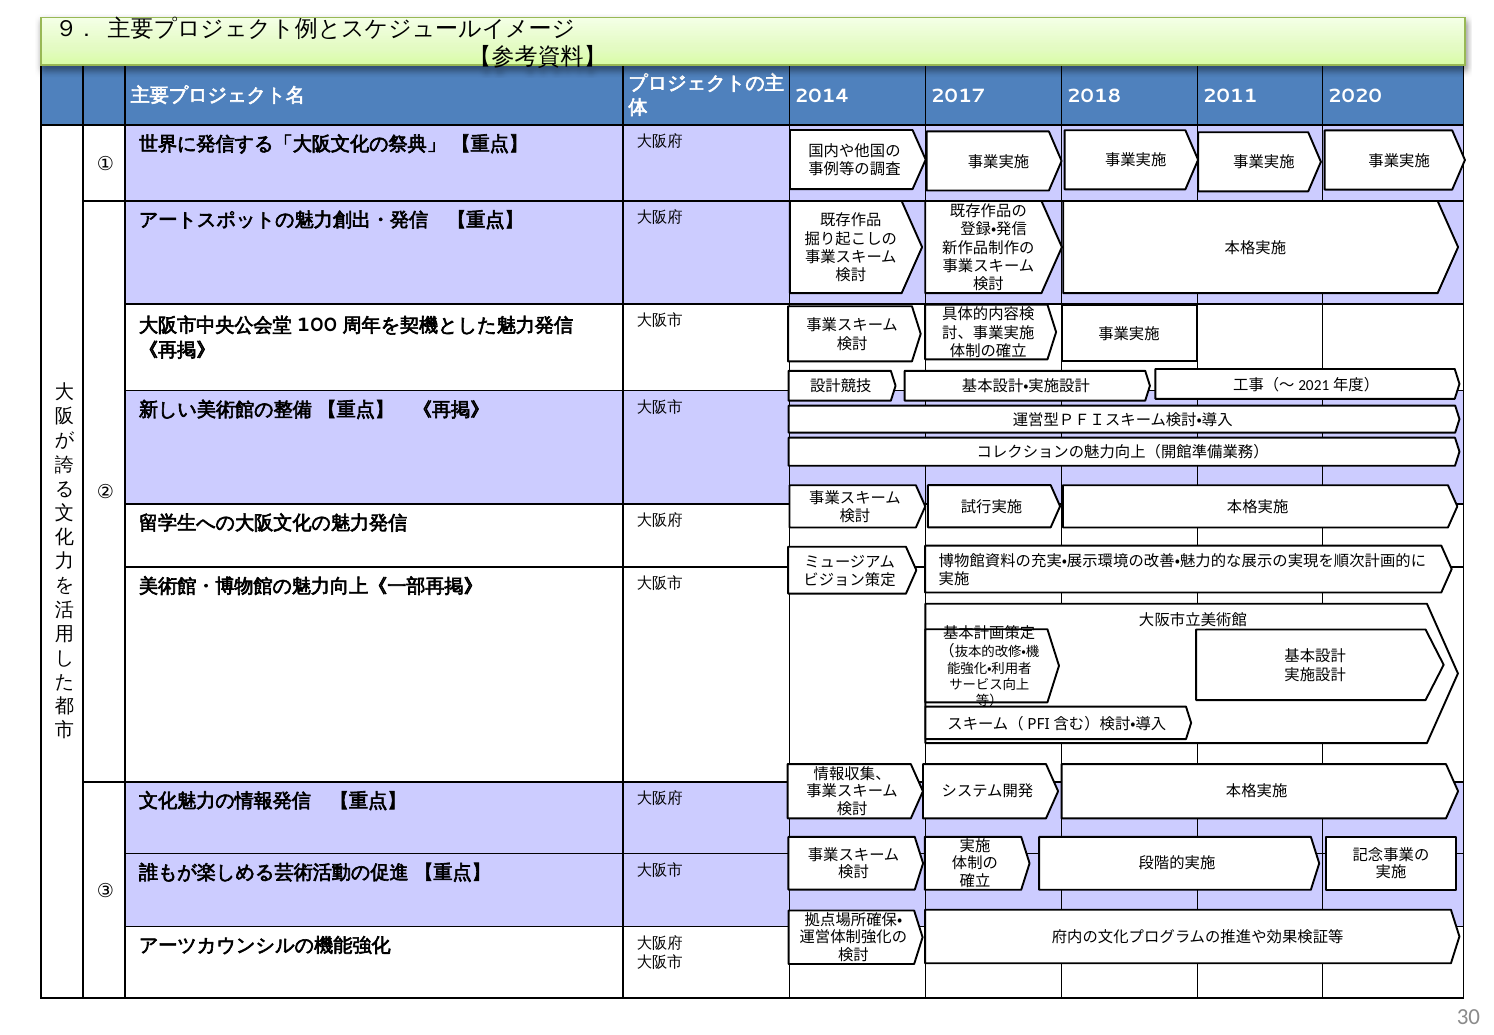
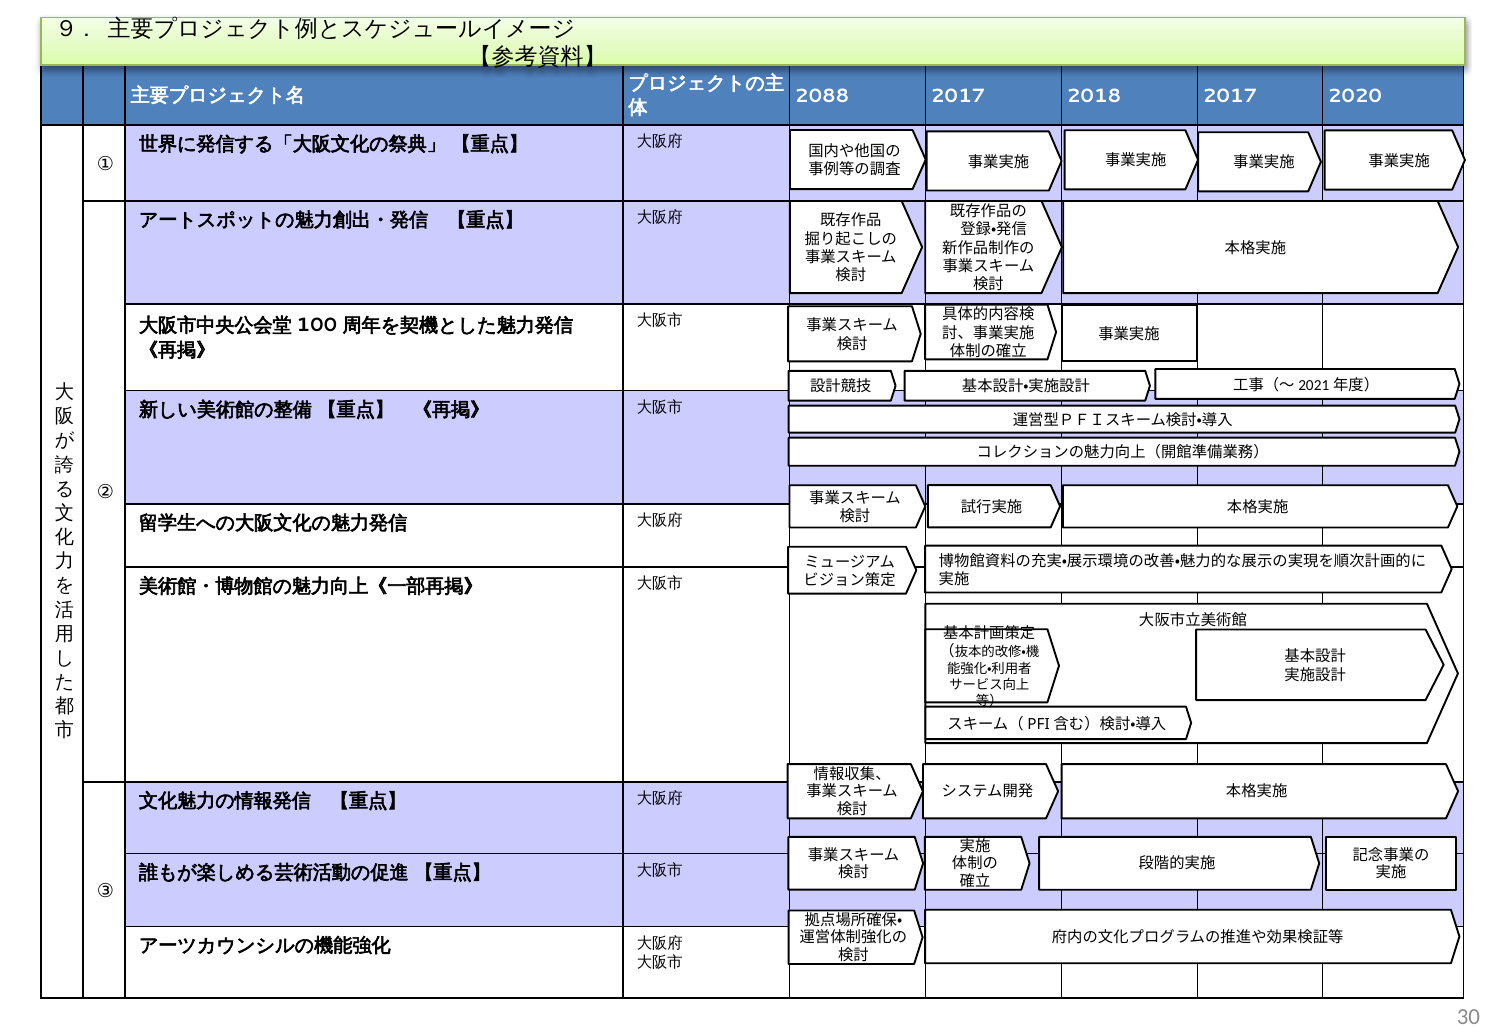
2014: 2014 -> 2088
2018 2011: 2011 -> 2017
